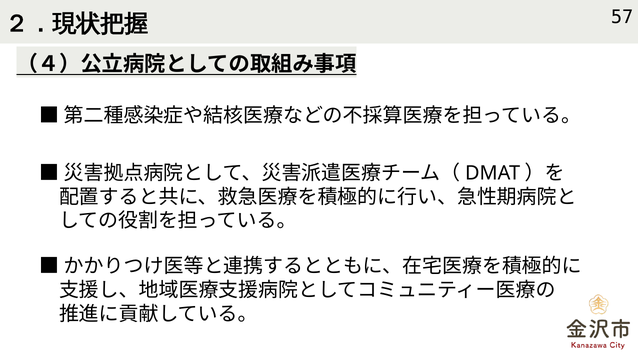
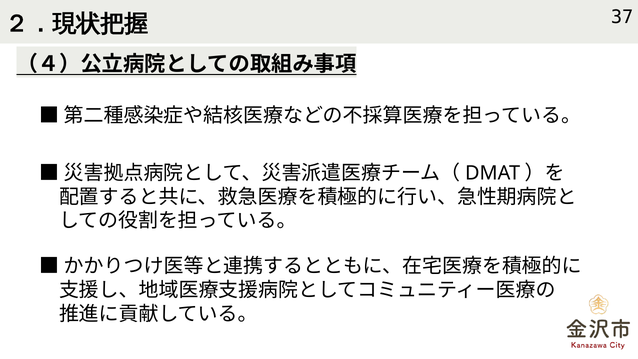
57: 57 -> 37
